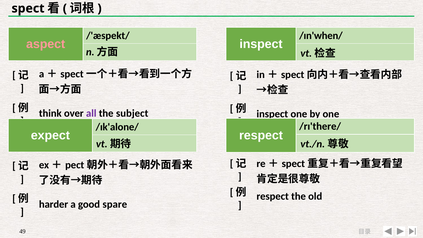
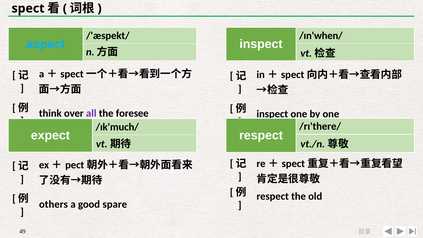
aspect colour: pink -> light blue
subject: subject -> foresee
/ɪk'alone/: /ɪk'alone/ -> /ɪk'much/
harder: harder -> others
